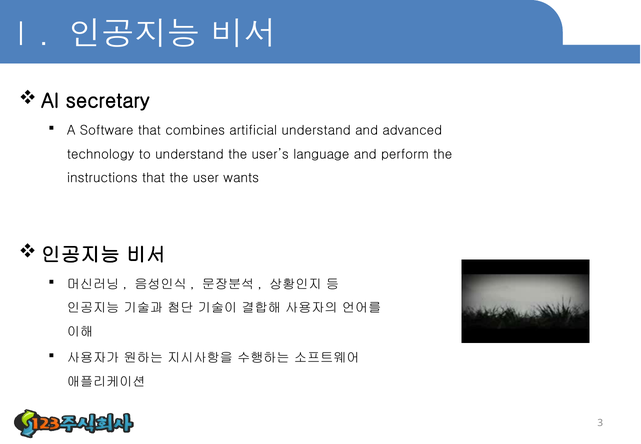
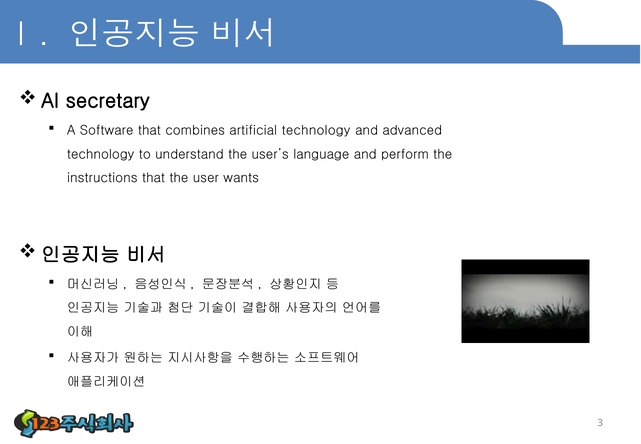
artificial understand: understand -> technology
